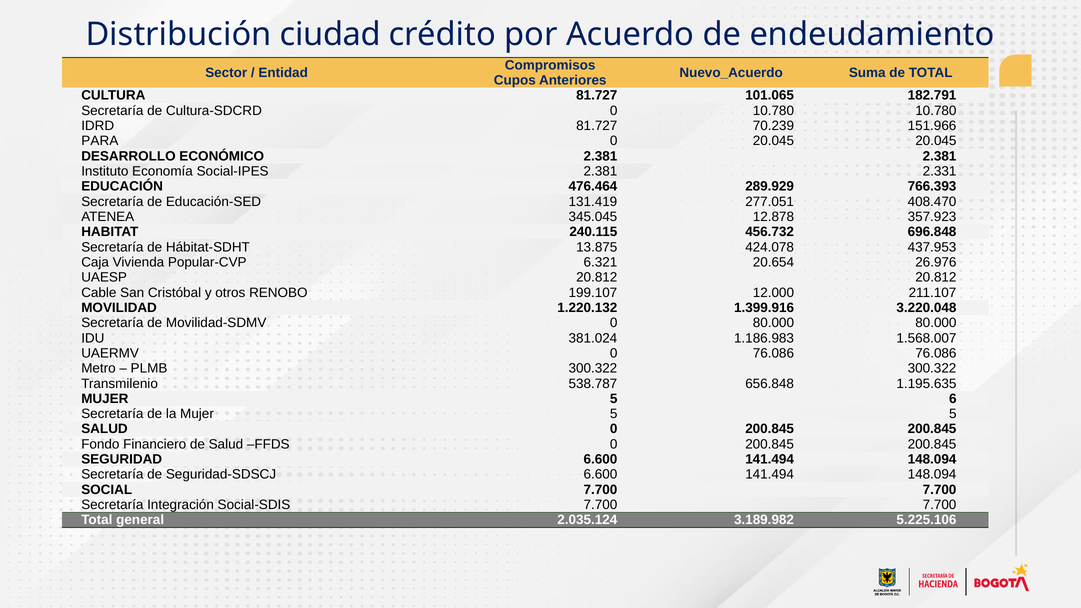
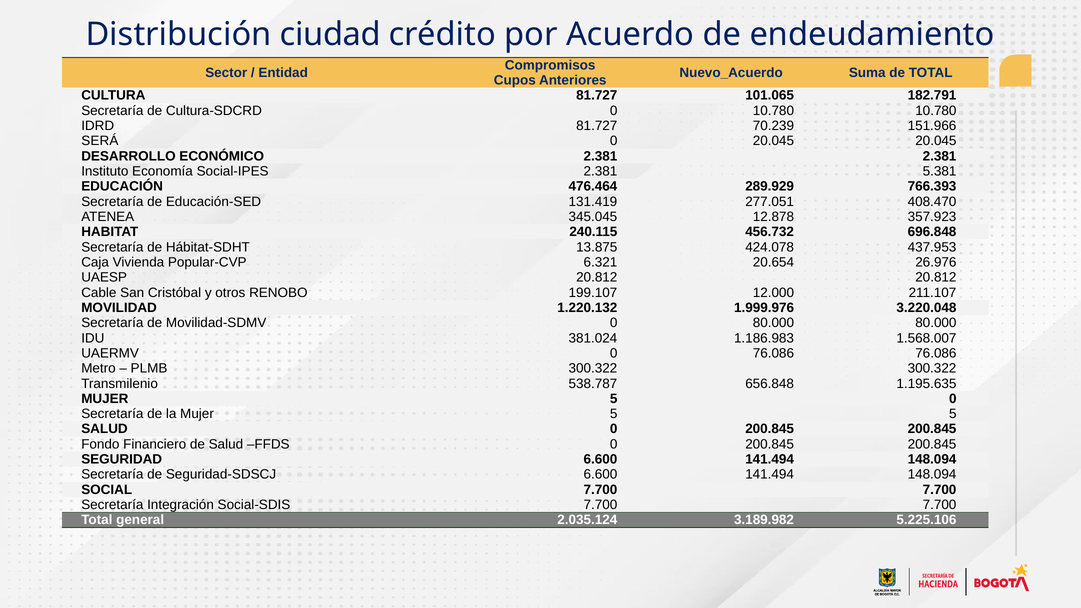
PARA: PARA -> SERÁ
2.331: 2.331 -> 5.381
1.399.916: 1.399.916 -> 1.999.976
5 6: 6 -> 0
